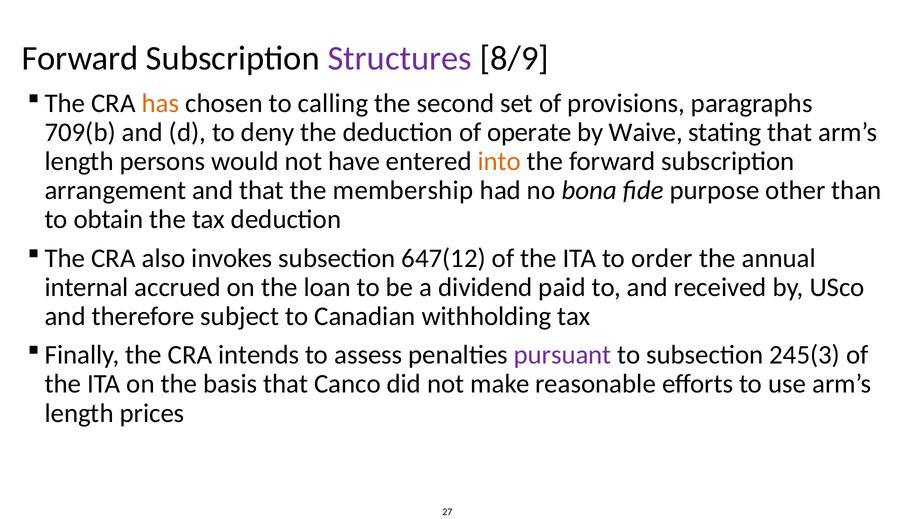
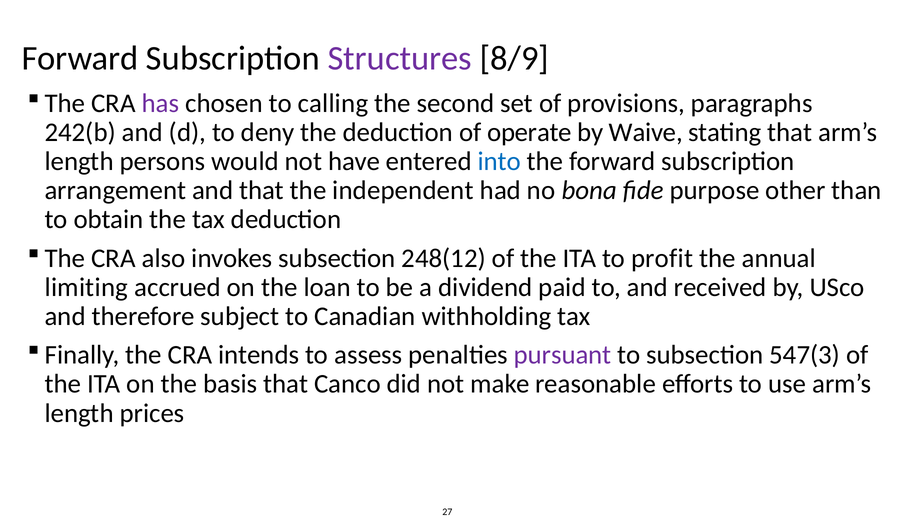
has colour: orange -> purple
709(b: 709(b -> 242(b
into colour: orange -> blue
membership: membership -> independent
647(12: 647(12 -> 248(12
order: order -> profit
internal: internal -> limiting
245(3: 245(3 -> 547(3
